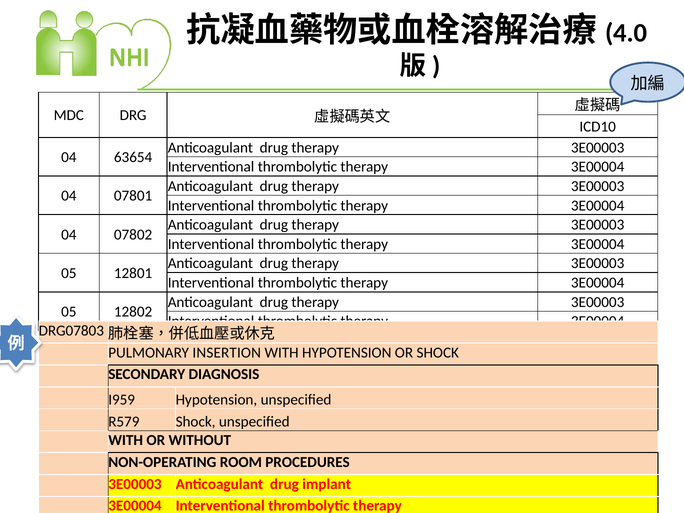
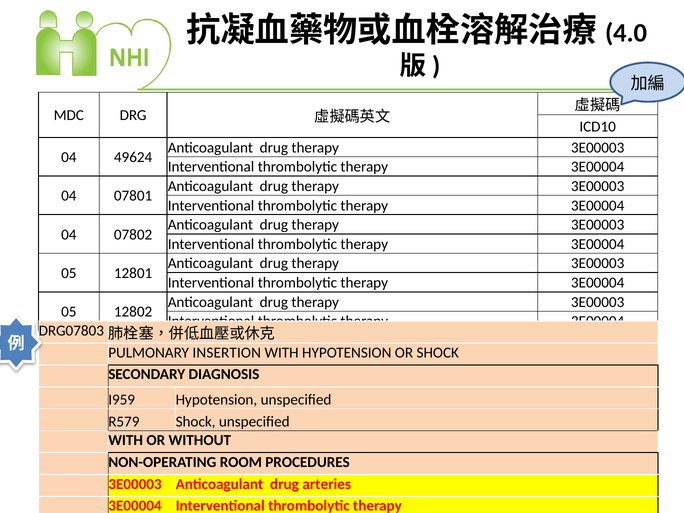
63654: 63654 -> 49624
implant: implant -> arteries
